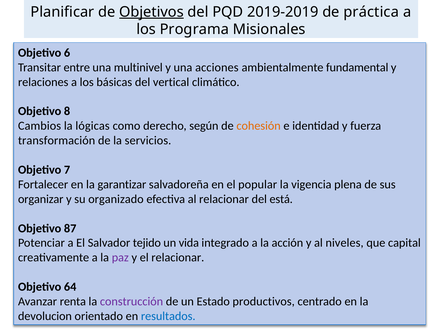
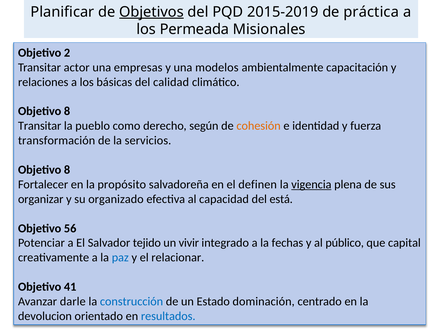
2019-2019: 2019-2019 -> 2015-2019
Programa: Programa -> Permeada
6: 6 -> 2
entre: entre -> actor
multinivel: multinivel -> empresas
acciones: acciones -> modelos
fundamental: fundamental -> capacitación
vertical: vertical -> calidad
Cambios at (40, 126): Cambios -> Transitar
lógicas: lógicas -> pueblo
7 at (67, 170): 7 -> 8
garantizar: garantizar -> propósito
popular: popular -> definen
vigencia underline: none -> present
al relacionar: relacionar -> capacidad
87: 87 -> 56
vida: vida -> vivir
acción: acción -> fechas
niveles: niveles -> público
paz colour: purple -> blue
64: 64 -> 41
renta: renta -> darle
construcción colour: purple -> blue
productivos: productivos -> dominación
